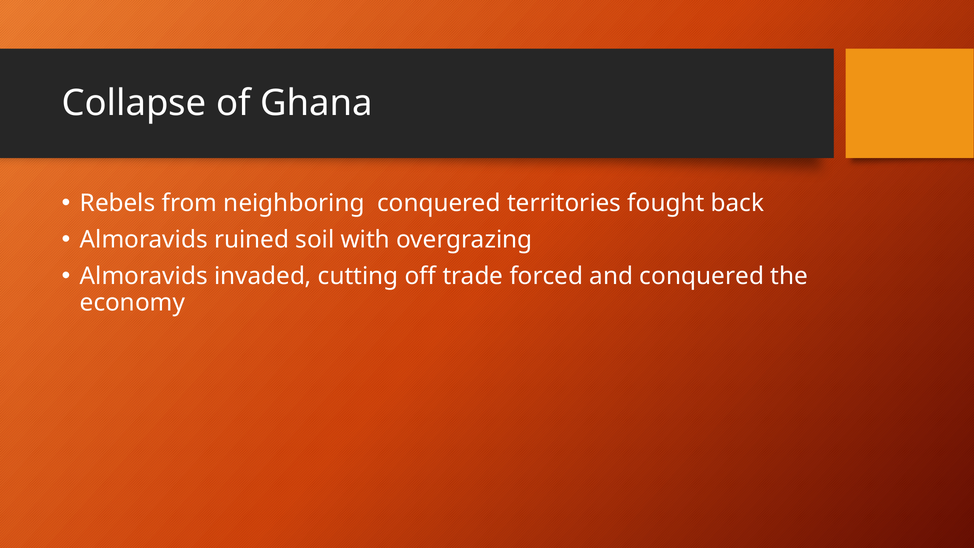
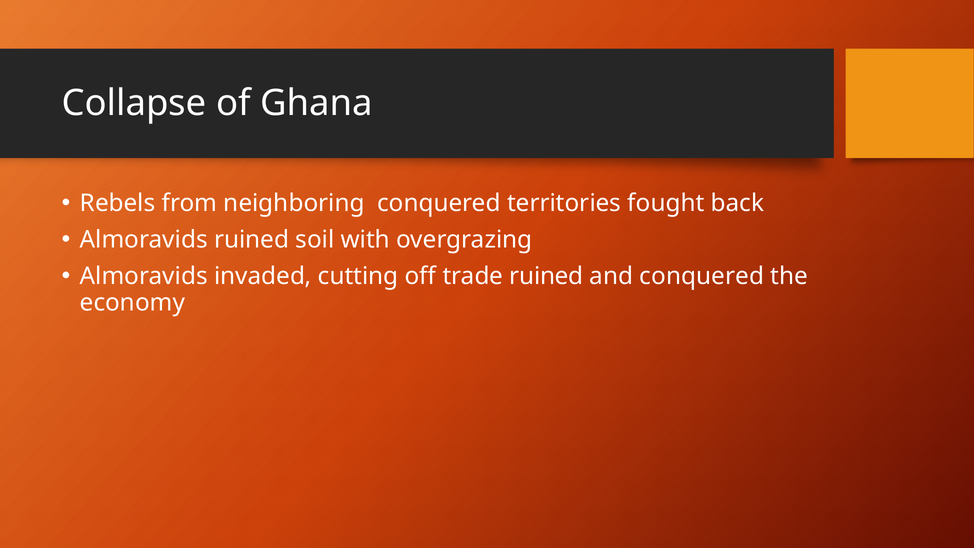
trade forced: forced -> ruined
